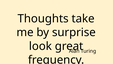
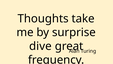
look: look -> dive
